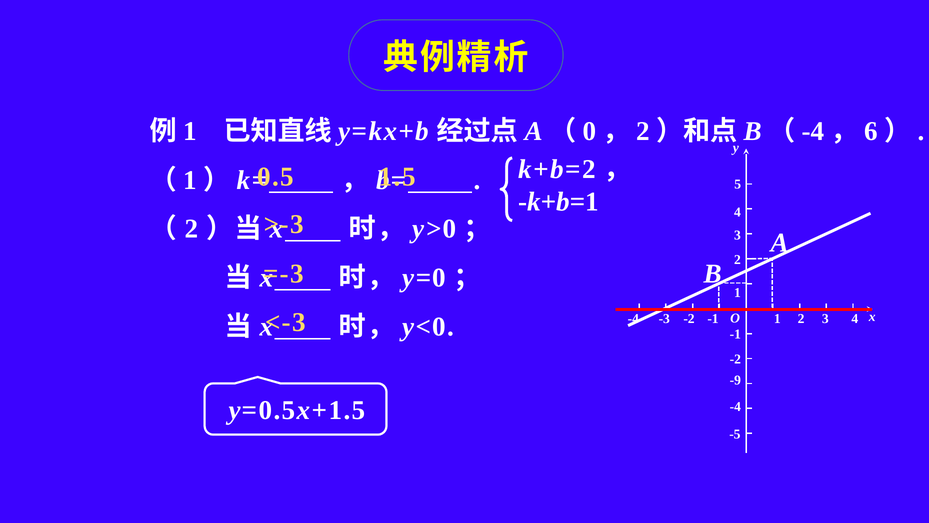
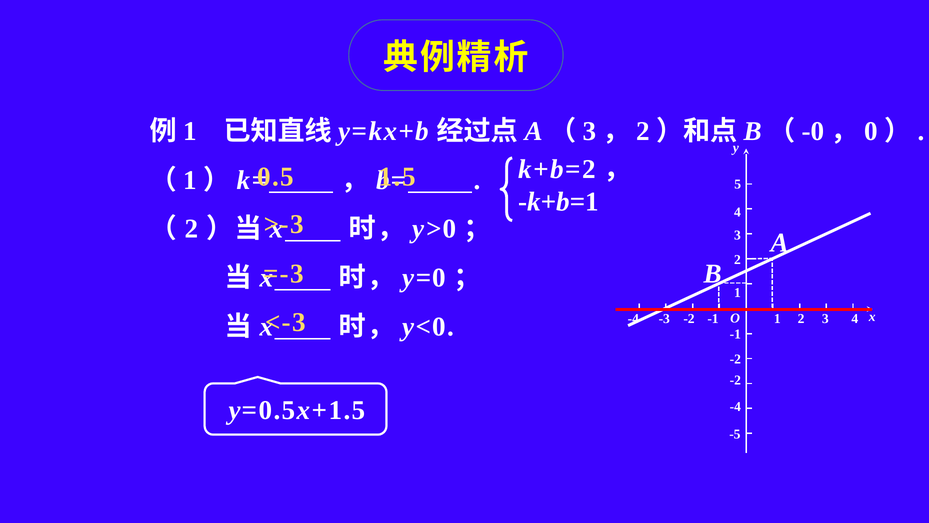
0 at (589, 131): 0 -> 3
-4 at (813, 131): -4 -> -0
6: 6 -> 0
-9 at (735, 380): -9 -> -2
